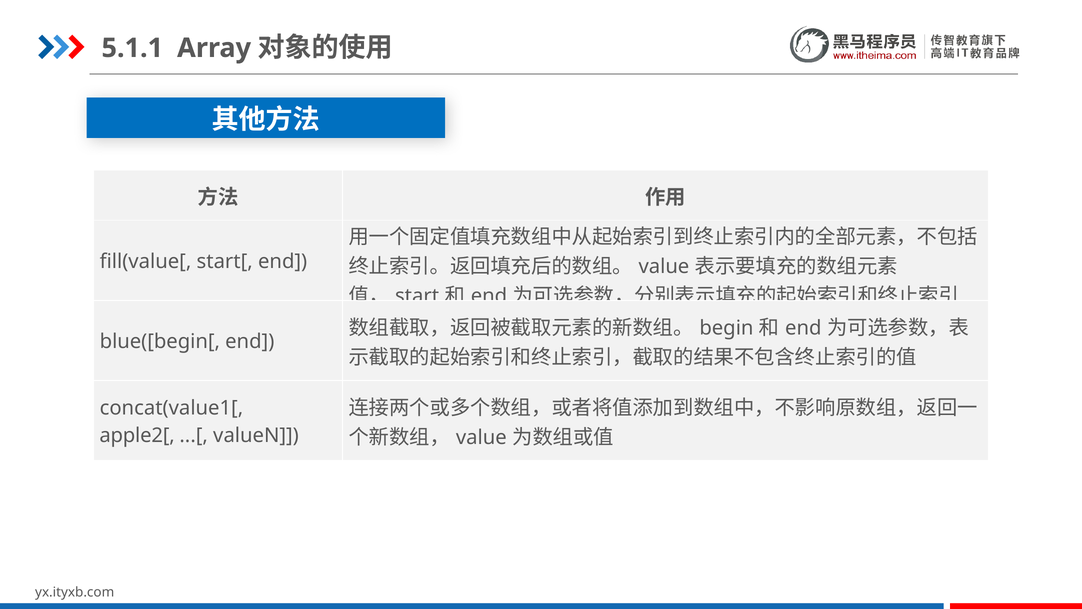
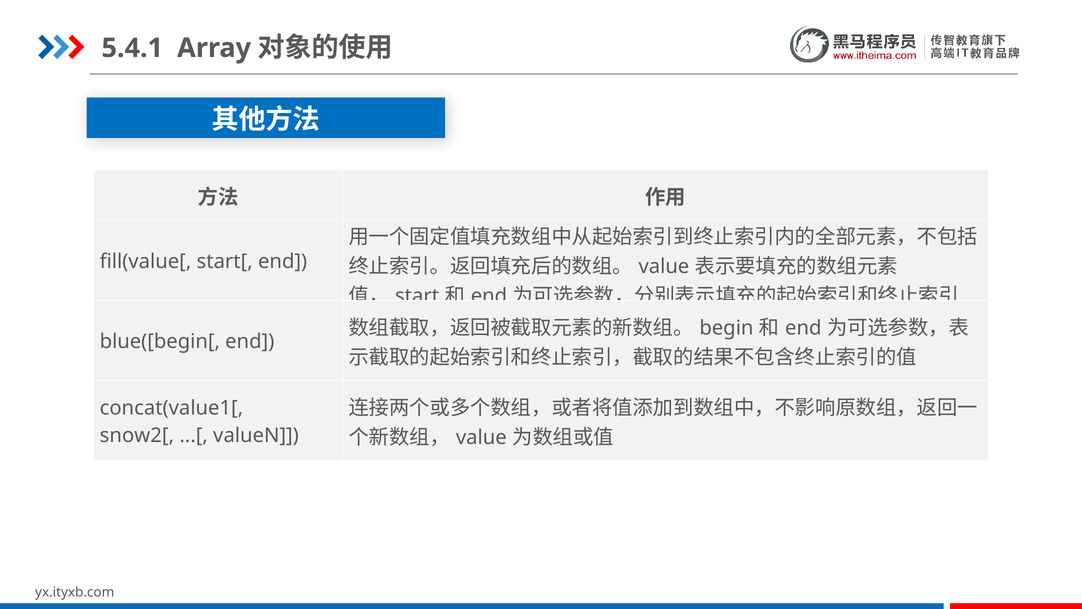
5.1.1: 5.1.1 -> 5.4.1
apple2[: apple2[ -> snow2[
